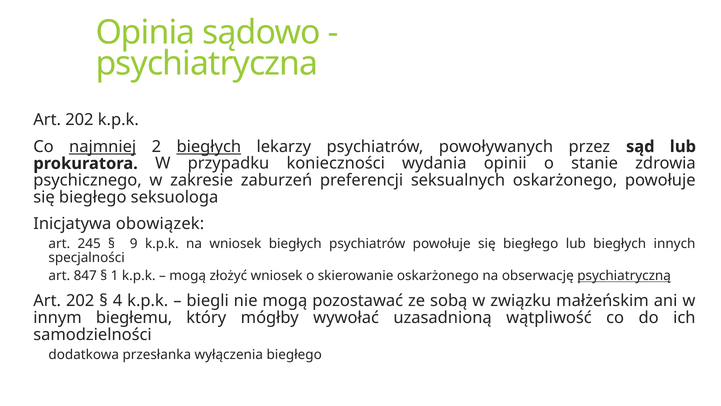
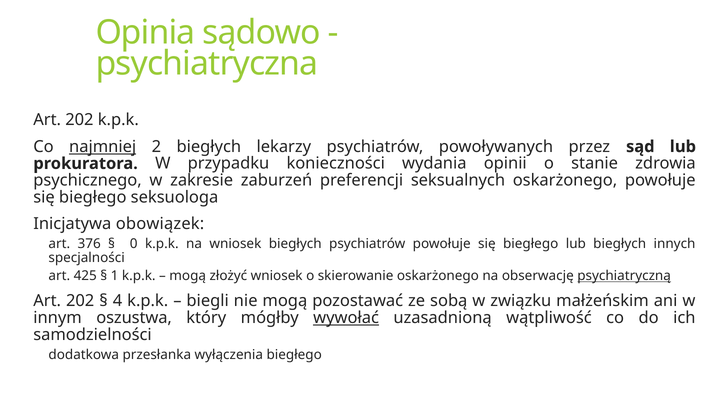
biegłych at (209, 146) underline: present -> none
245: 245 -> 376
9: 9 -> 0
847: 847 -> 425
biegłemu: biegłemu -> oszustwa
wywołać underline: none -> present
